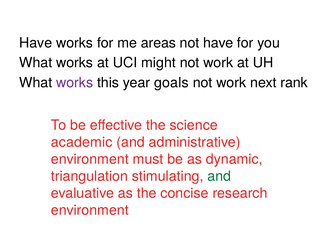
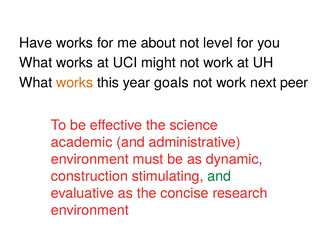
areas: areas -> about
not have: have -> level
works at (75, 83) colour: purple -> orange
rank: rank -> peer
triangulation: triangulation -> construction
